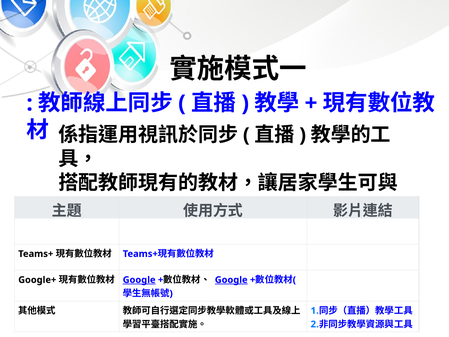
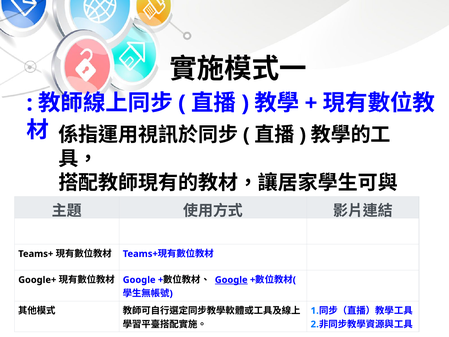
Google at (139, 280) underline: present -> none
